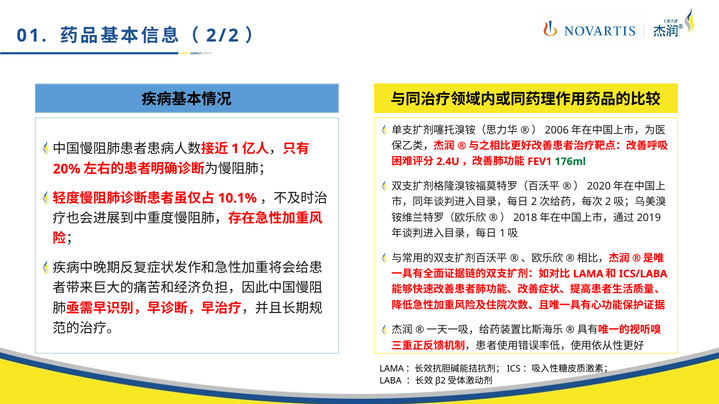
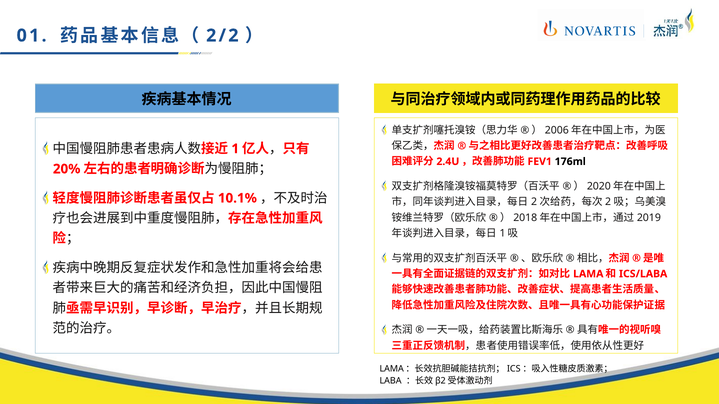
176ml colour: green -> black
